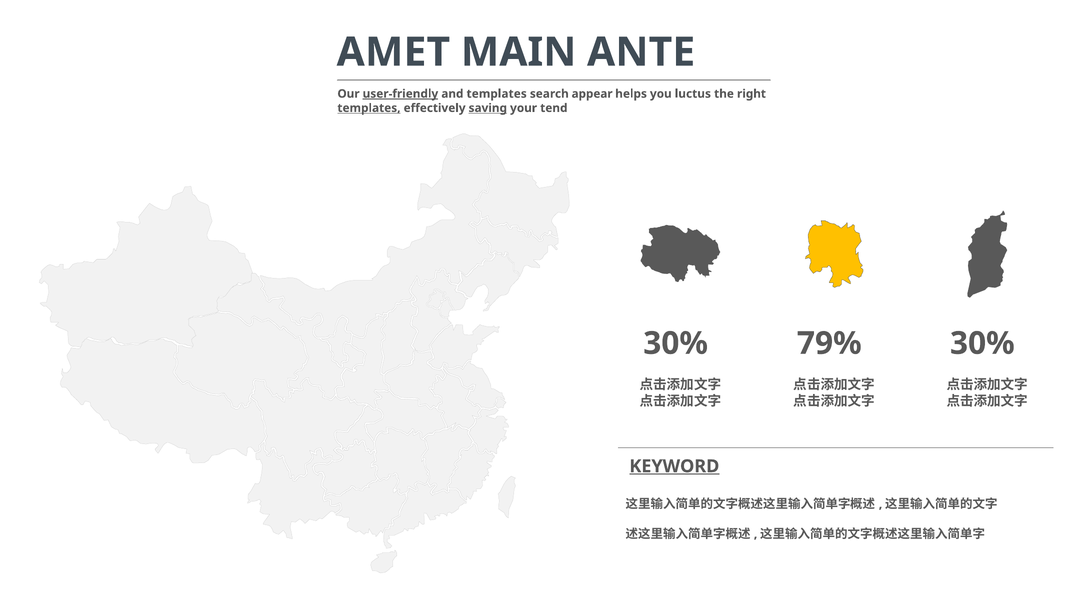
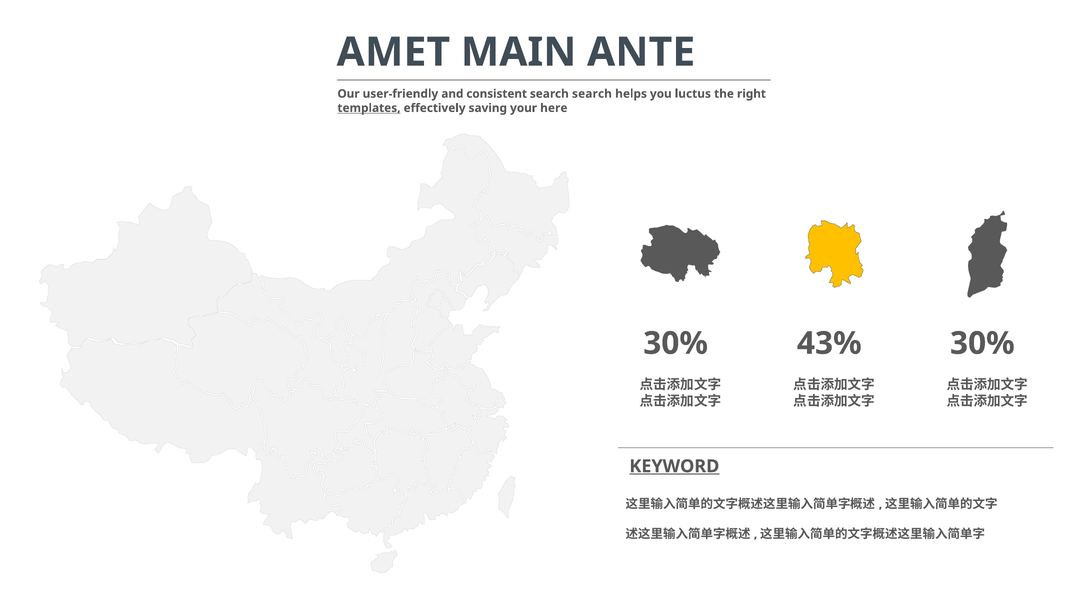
user-friendly underline: present -> none
and templates: templates -> consistent
search appear: appear -> search
saving underline: present -> none
tend: tend -> here
79%: 79% -> 43%
